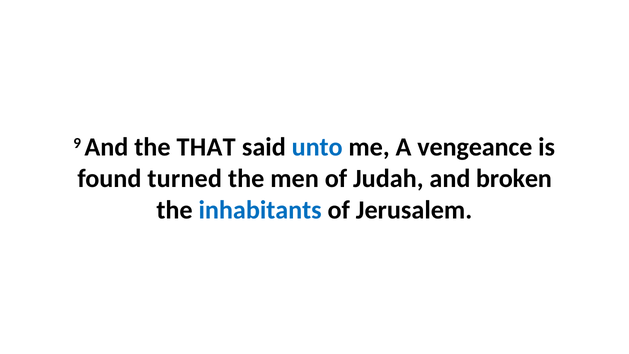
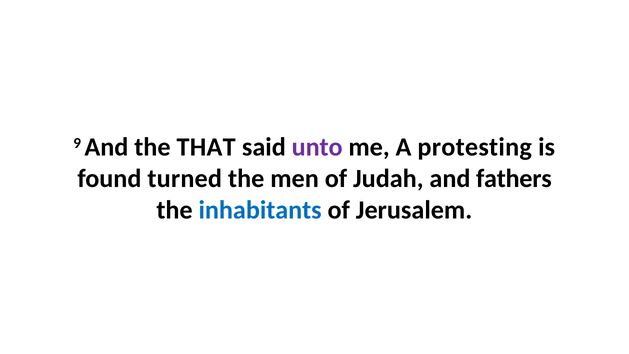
unto colour: blue -> purple
vengeance: vengeance -> protesting
broken: broken -> fathers
